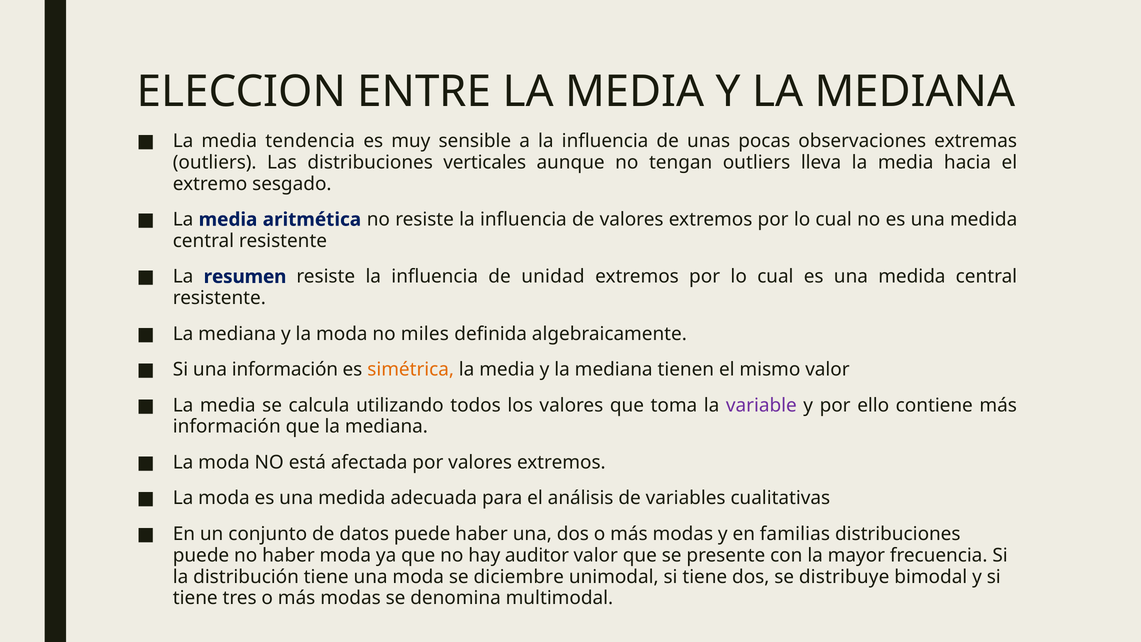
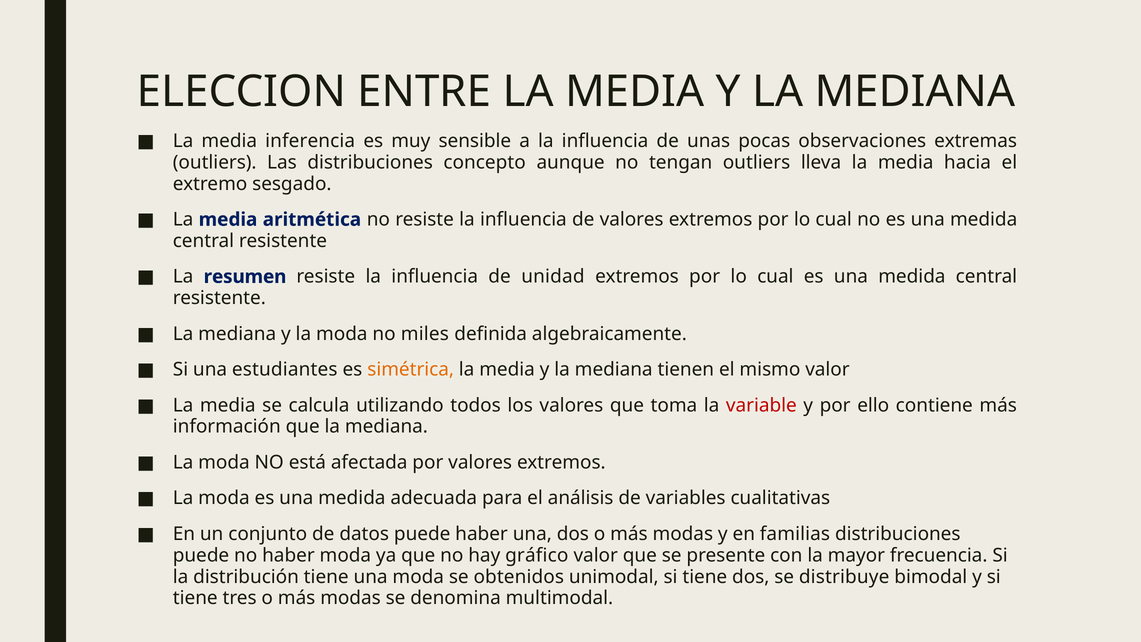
tendencia: tendencia -> inferencia
verticales: verticales -> concepto
una información: información -> estudiantes
variable colour: purple -> red
auditor: auditor -> gráfico
diciembre: diciembre -> obtenidos
